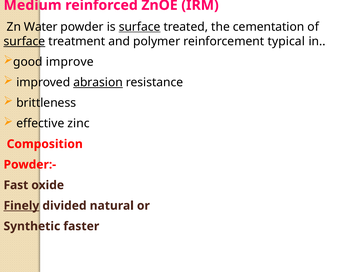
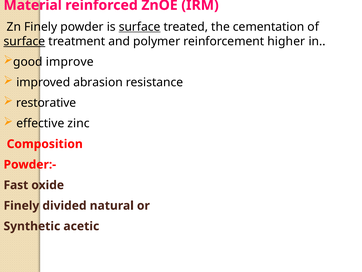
Medium: Medium -> Material
Zn Water: Water -> Finely
typical: typical -> higher
abrasion underline: present -> none
brittleness: brittleness -> restorative
Finely at (21, 205) underline: present -> none
faster: faster -> acetic
